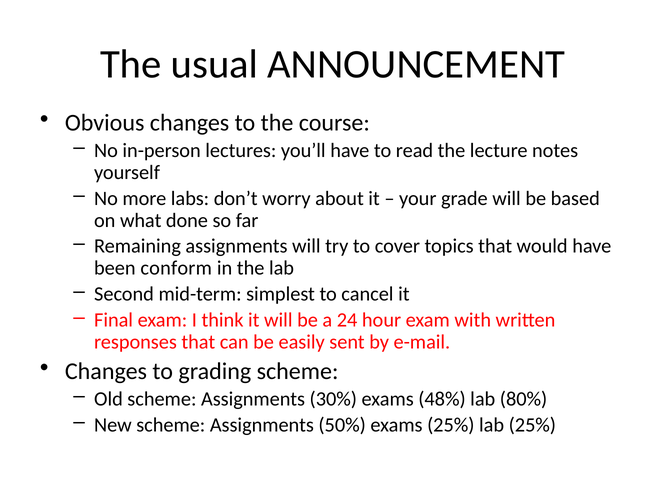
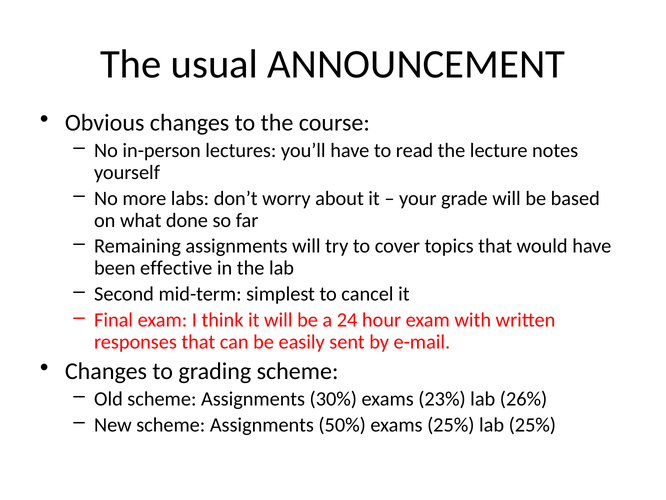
conform: conform -> effective
48%: 48% -> 23%
80%: 80% -> 26%
